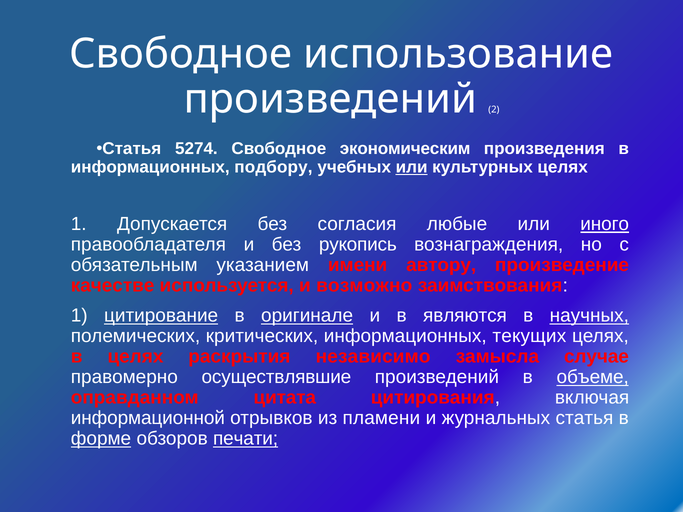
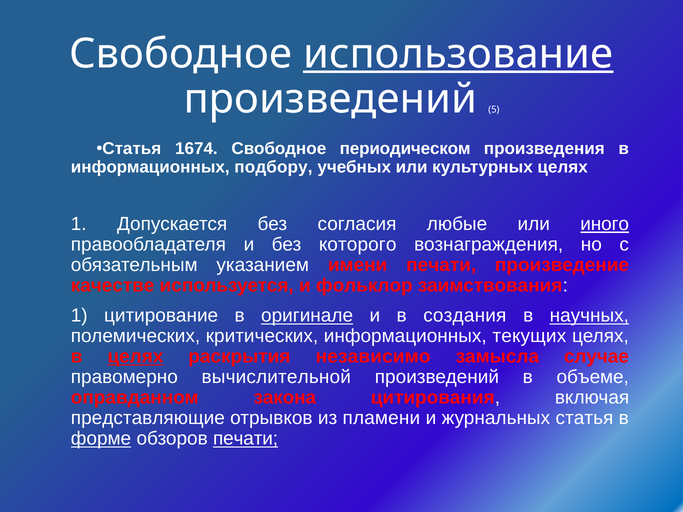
использование underline: none -> present
2: 2 -> 5
5274: 5274 -> 1674
экономическим: экономическим -> периодическом
или at (412, 167) underline: present -> none
рукопись: рукопись -> которого
имени автору: автору -> печати
возможно: возможно -> фольклор
цитирование underline: present -> none
являются: являются -> создания
целях at (135, 357) underline: none -> present
осуществлявшие: осуществлявшие -> вычислительной
объеме underline: present -> none
цитата: цитата -> закона
информационной: информационной -> представляющие
